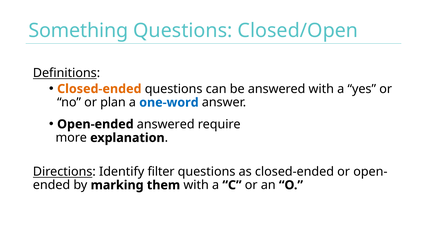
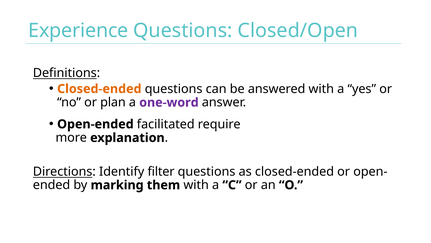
Something: Something -> Experience
one-word colour: blue -> purple
Open-ended answered: answered -> facilitated
